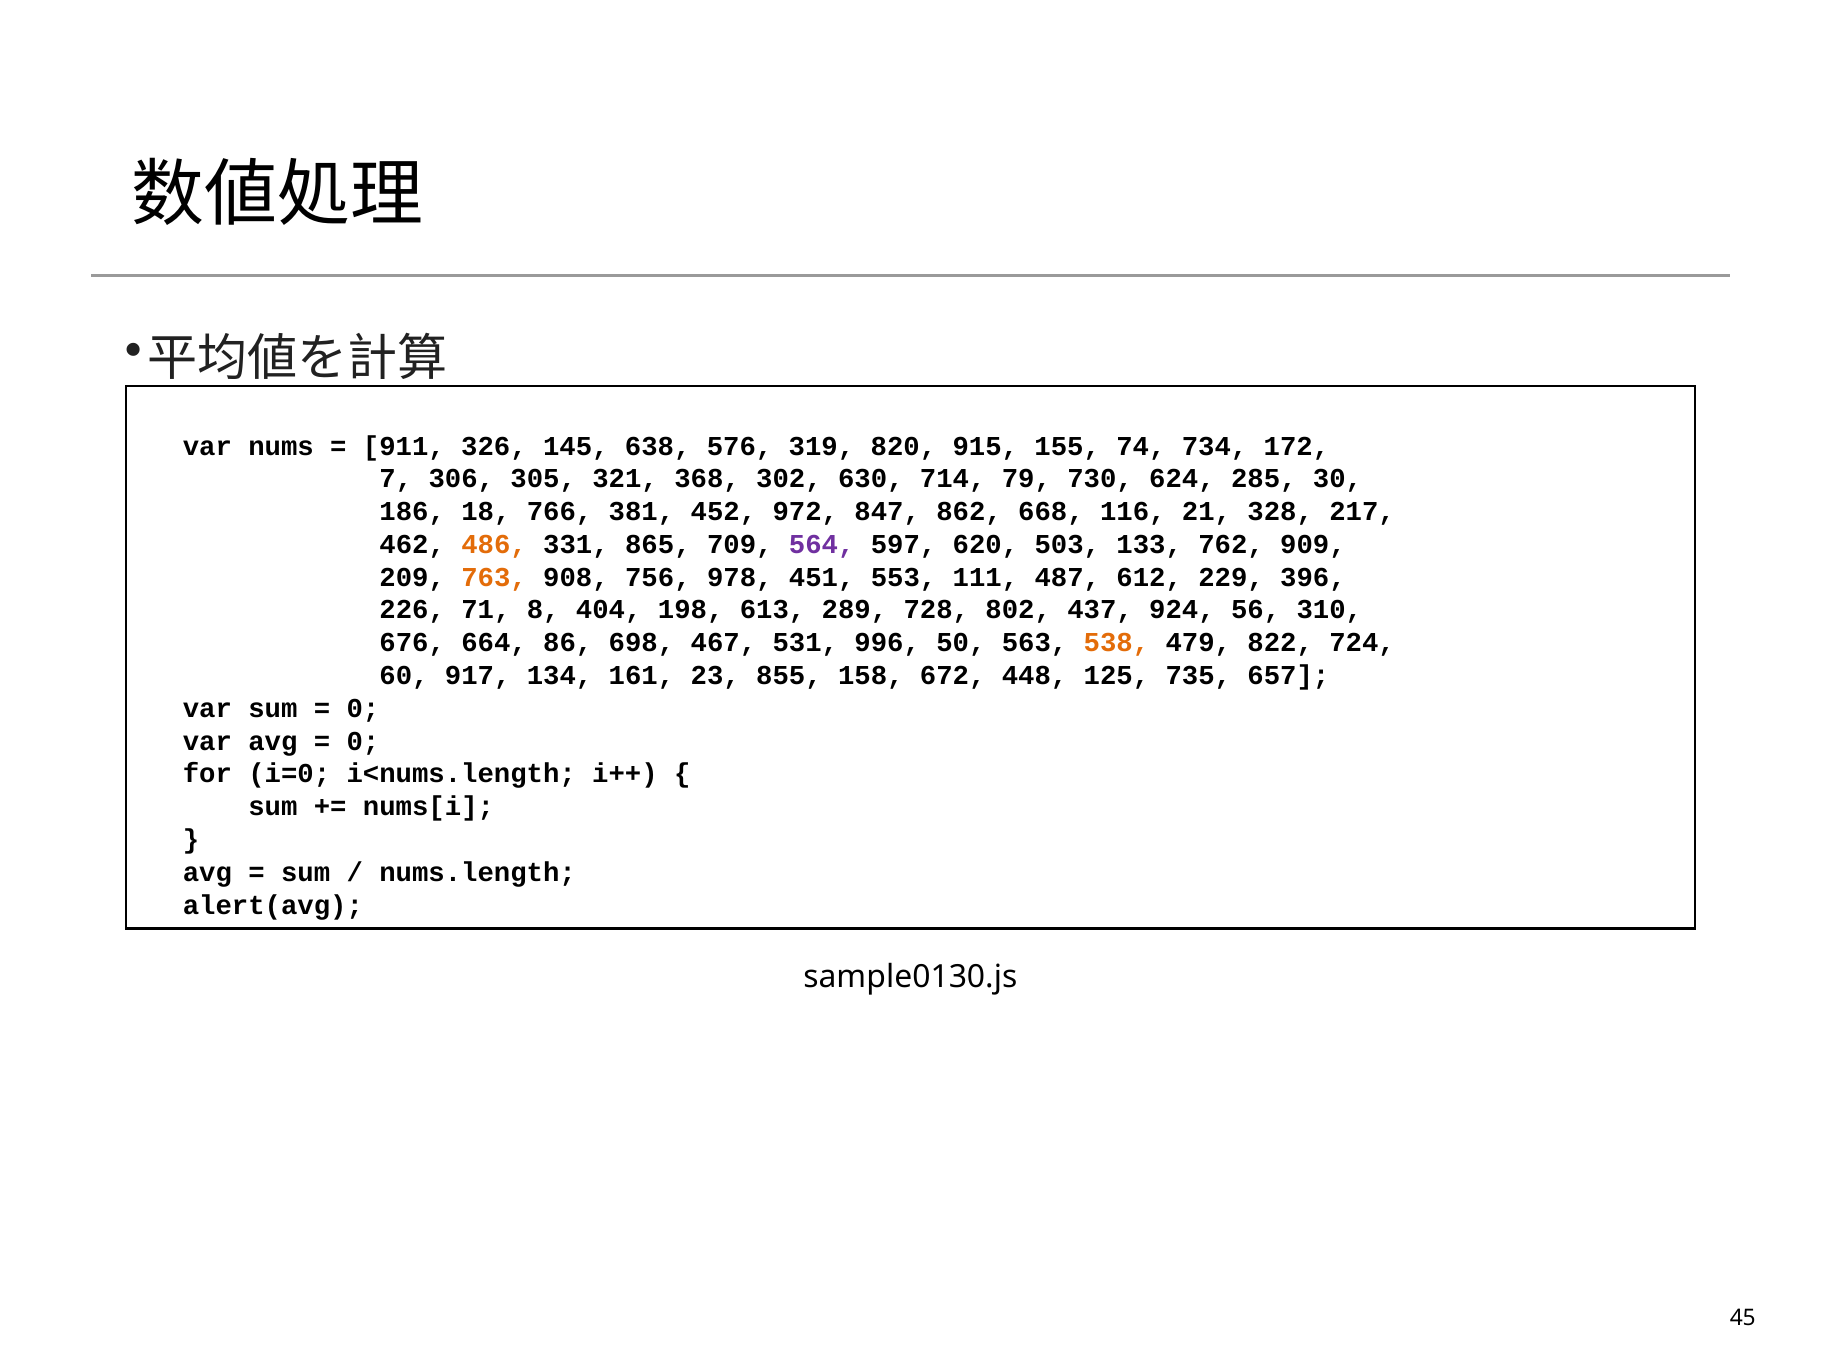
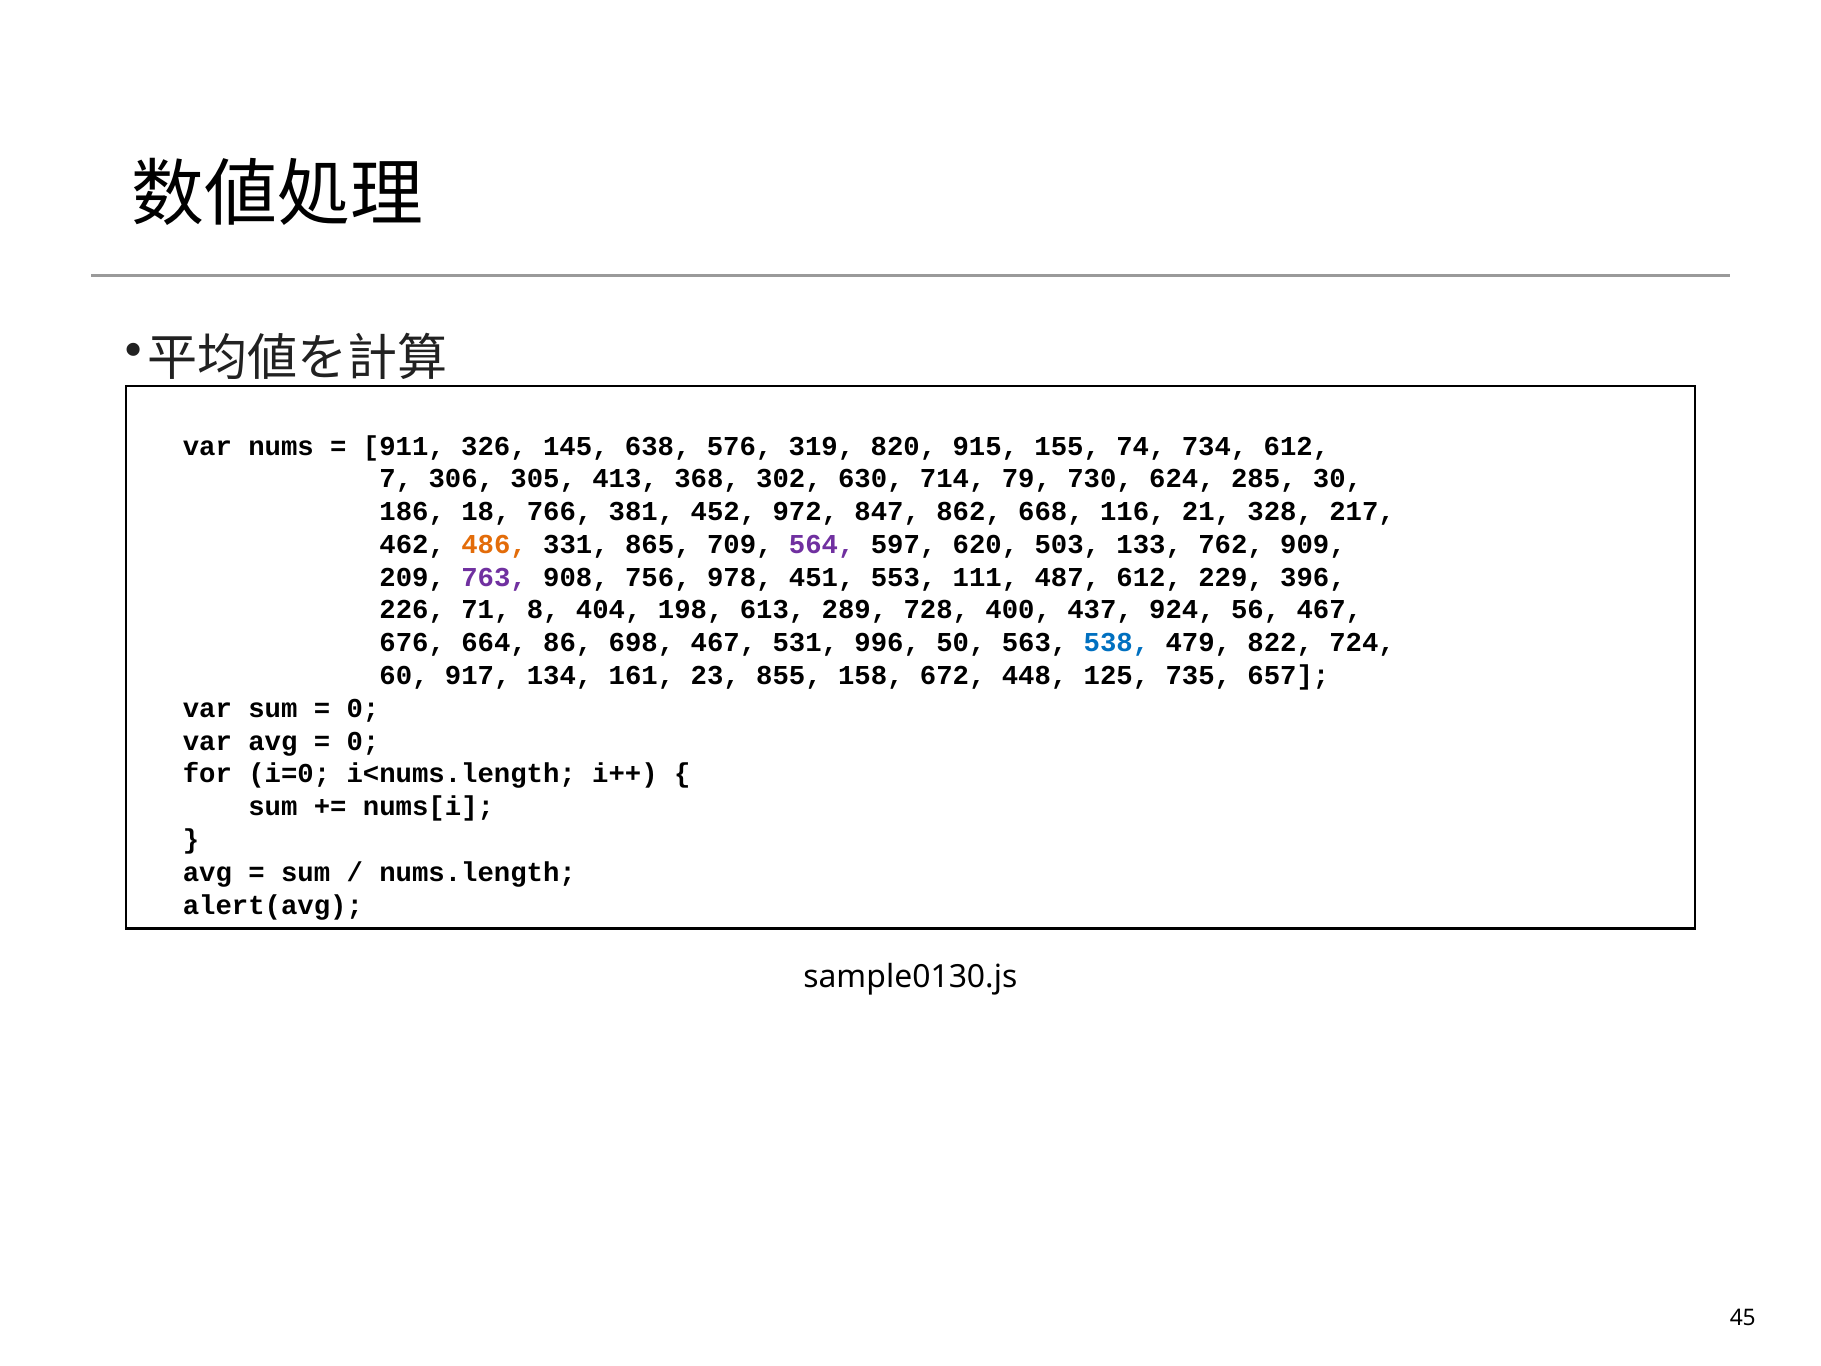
734 172: 172 -> 612
321: 321 -> 413
763 colour: orange -> purple
802: 802 -> 400
56 310: 310 -> 467
538 colour: orange -> blue
